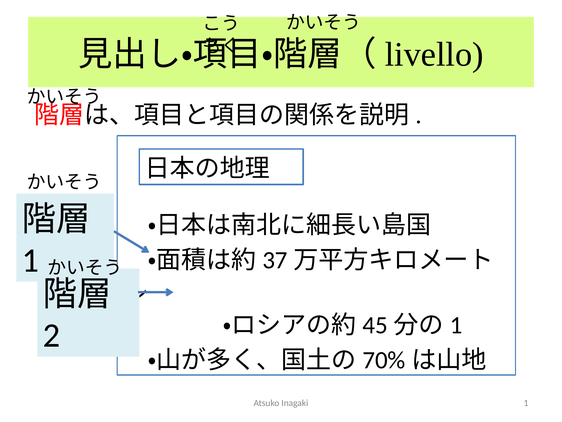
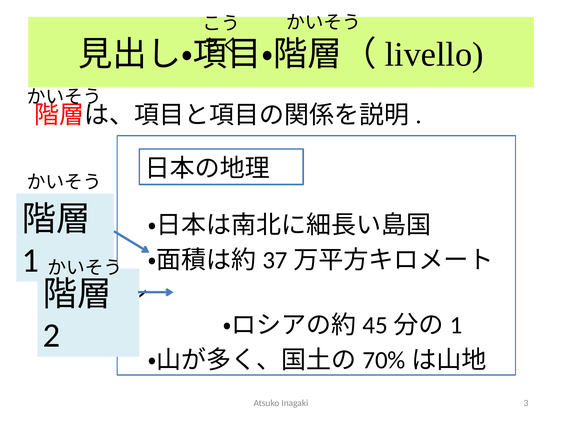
Inagaki 1: 1 -> 3
